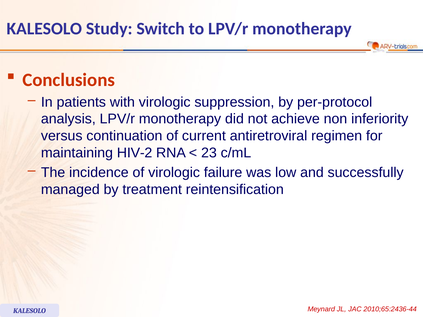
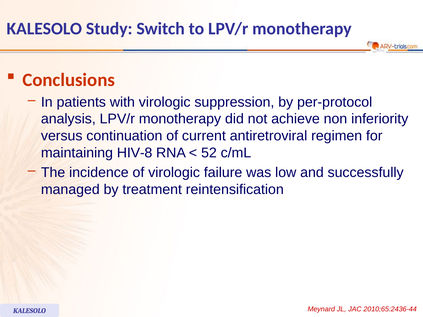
HIV-2: HIV-2 -> HIV-8
23: 23 -> 52
